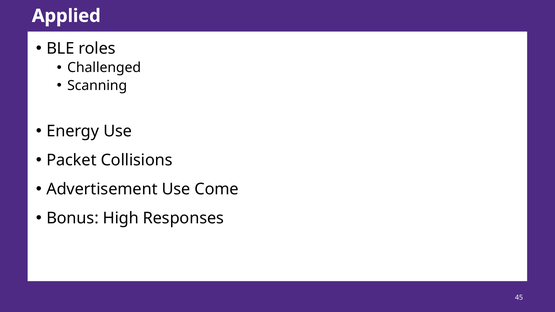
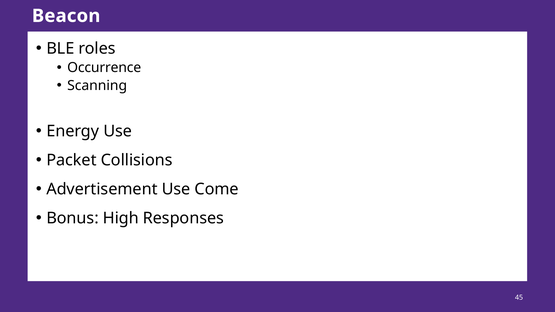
Applied: Applied -> Beacon
Challenged: Challenged -> Occurrence
